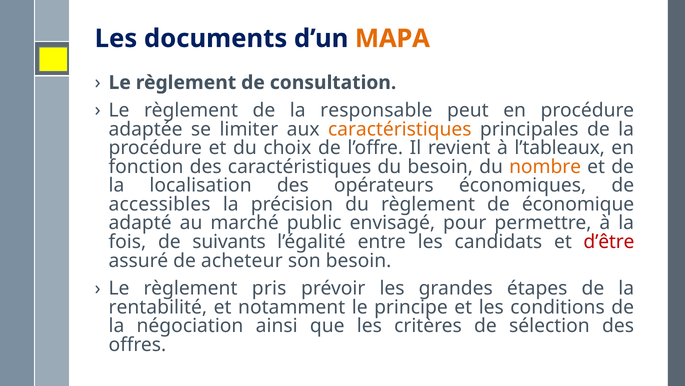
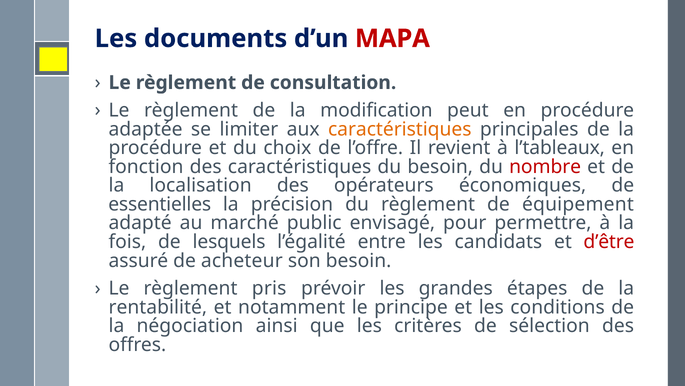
MAPA colour: orange -> red
responsable: responsable -> modification
nombre colour: orange -> red
accessibles: accessibles -> essentielles
économique: économique -> équipement
suivants: suivants -> lesquels
